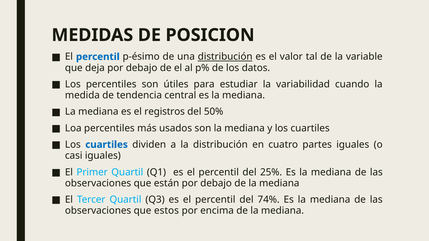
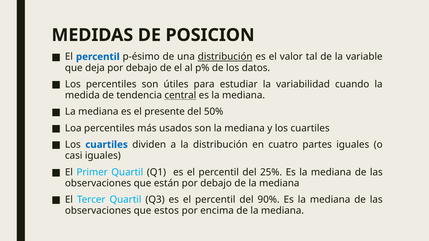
central underline: none -> present
registros: registros -> presente
74%: 74% -> 90%
